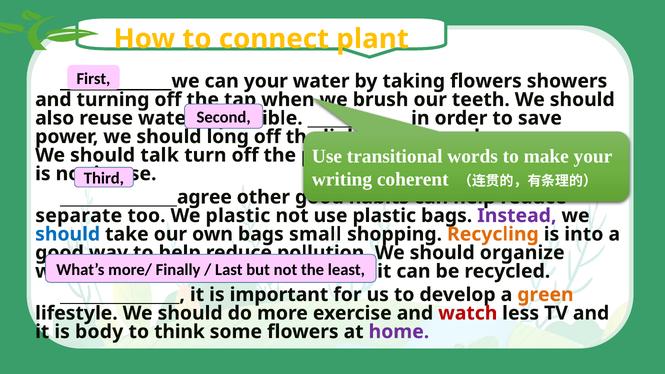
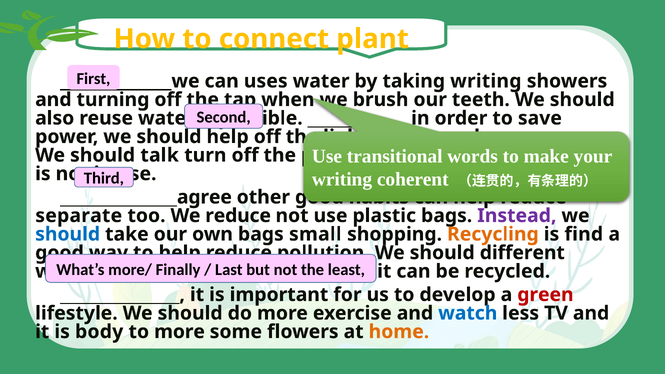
can your: your -> uses
taking flowers: flowers -> writing
should long: long -> help
We plastic: plastic -> reduce
is into: into -> find
should organize: organize -> different
green colour: orange -> red
watch colour: red -> blue
to think: think -> more
home colour: purple -> orange
